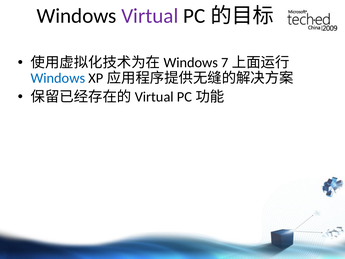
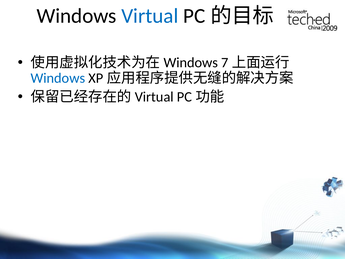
Virtual colour: purple -> blue
